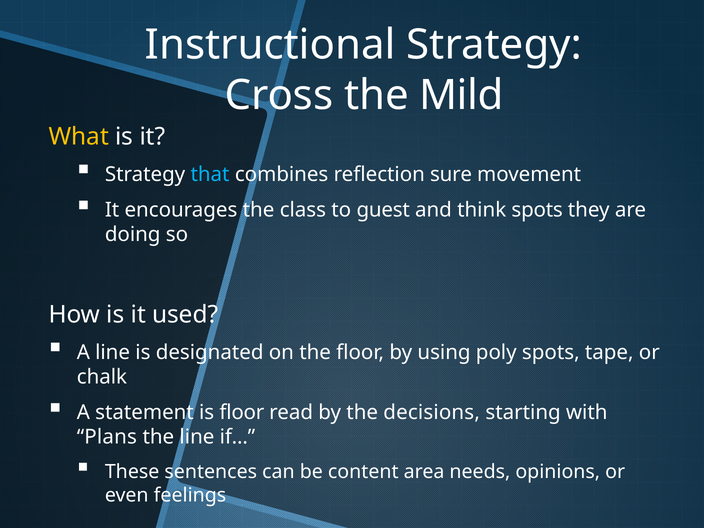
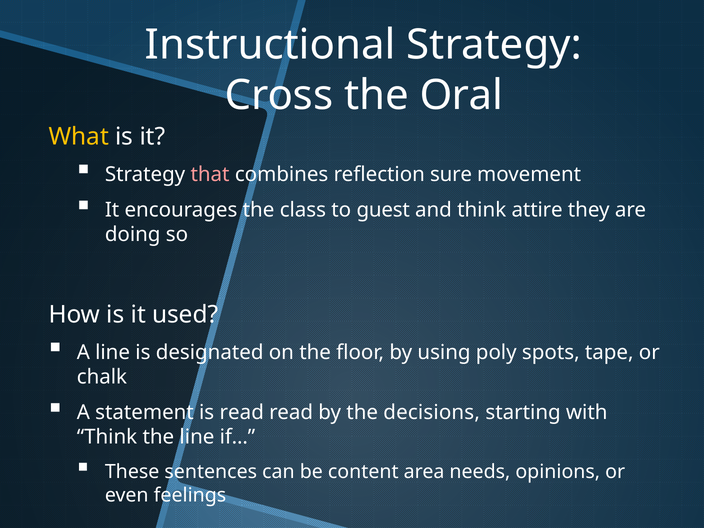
Mild: Mild -> Oral
that colour: light blue -> pink
think spots: spots -> attire
is floor: floor -> read
Plans at (107, 437): Plans -> Think
